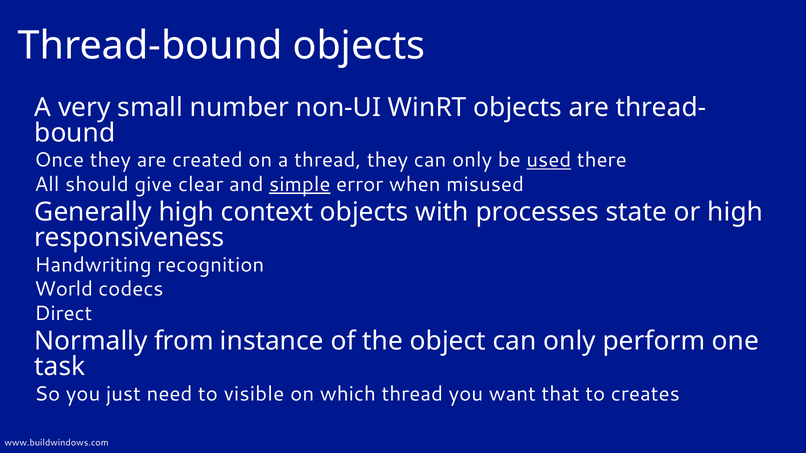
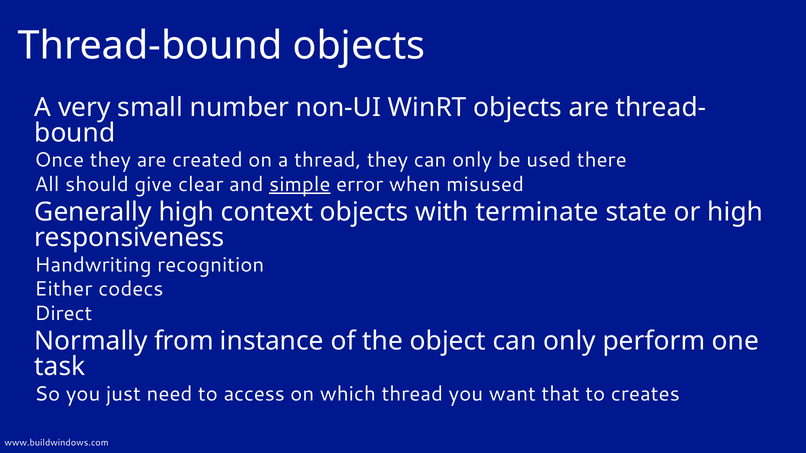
used underline: present -> none
processes: processes -> terminate
World: World -> Either
visible: visible -> access
